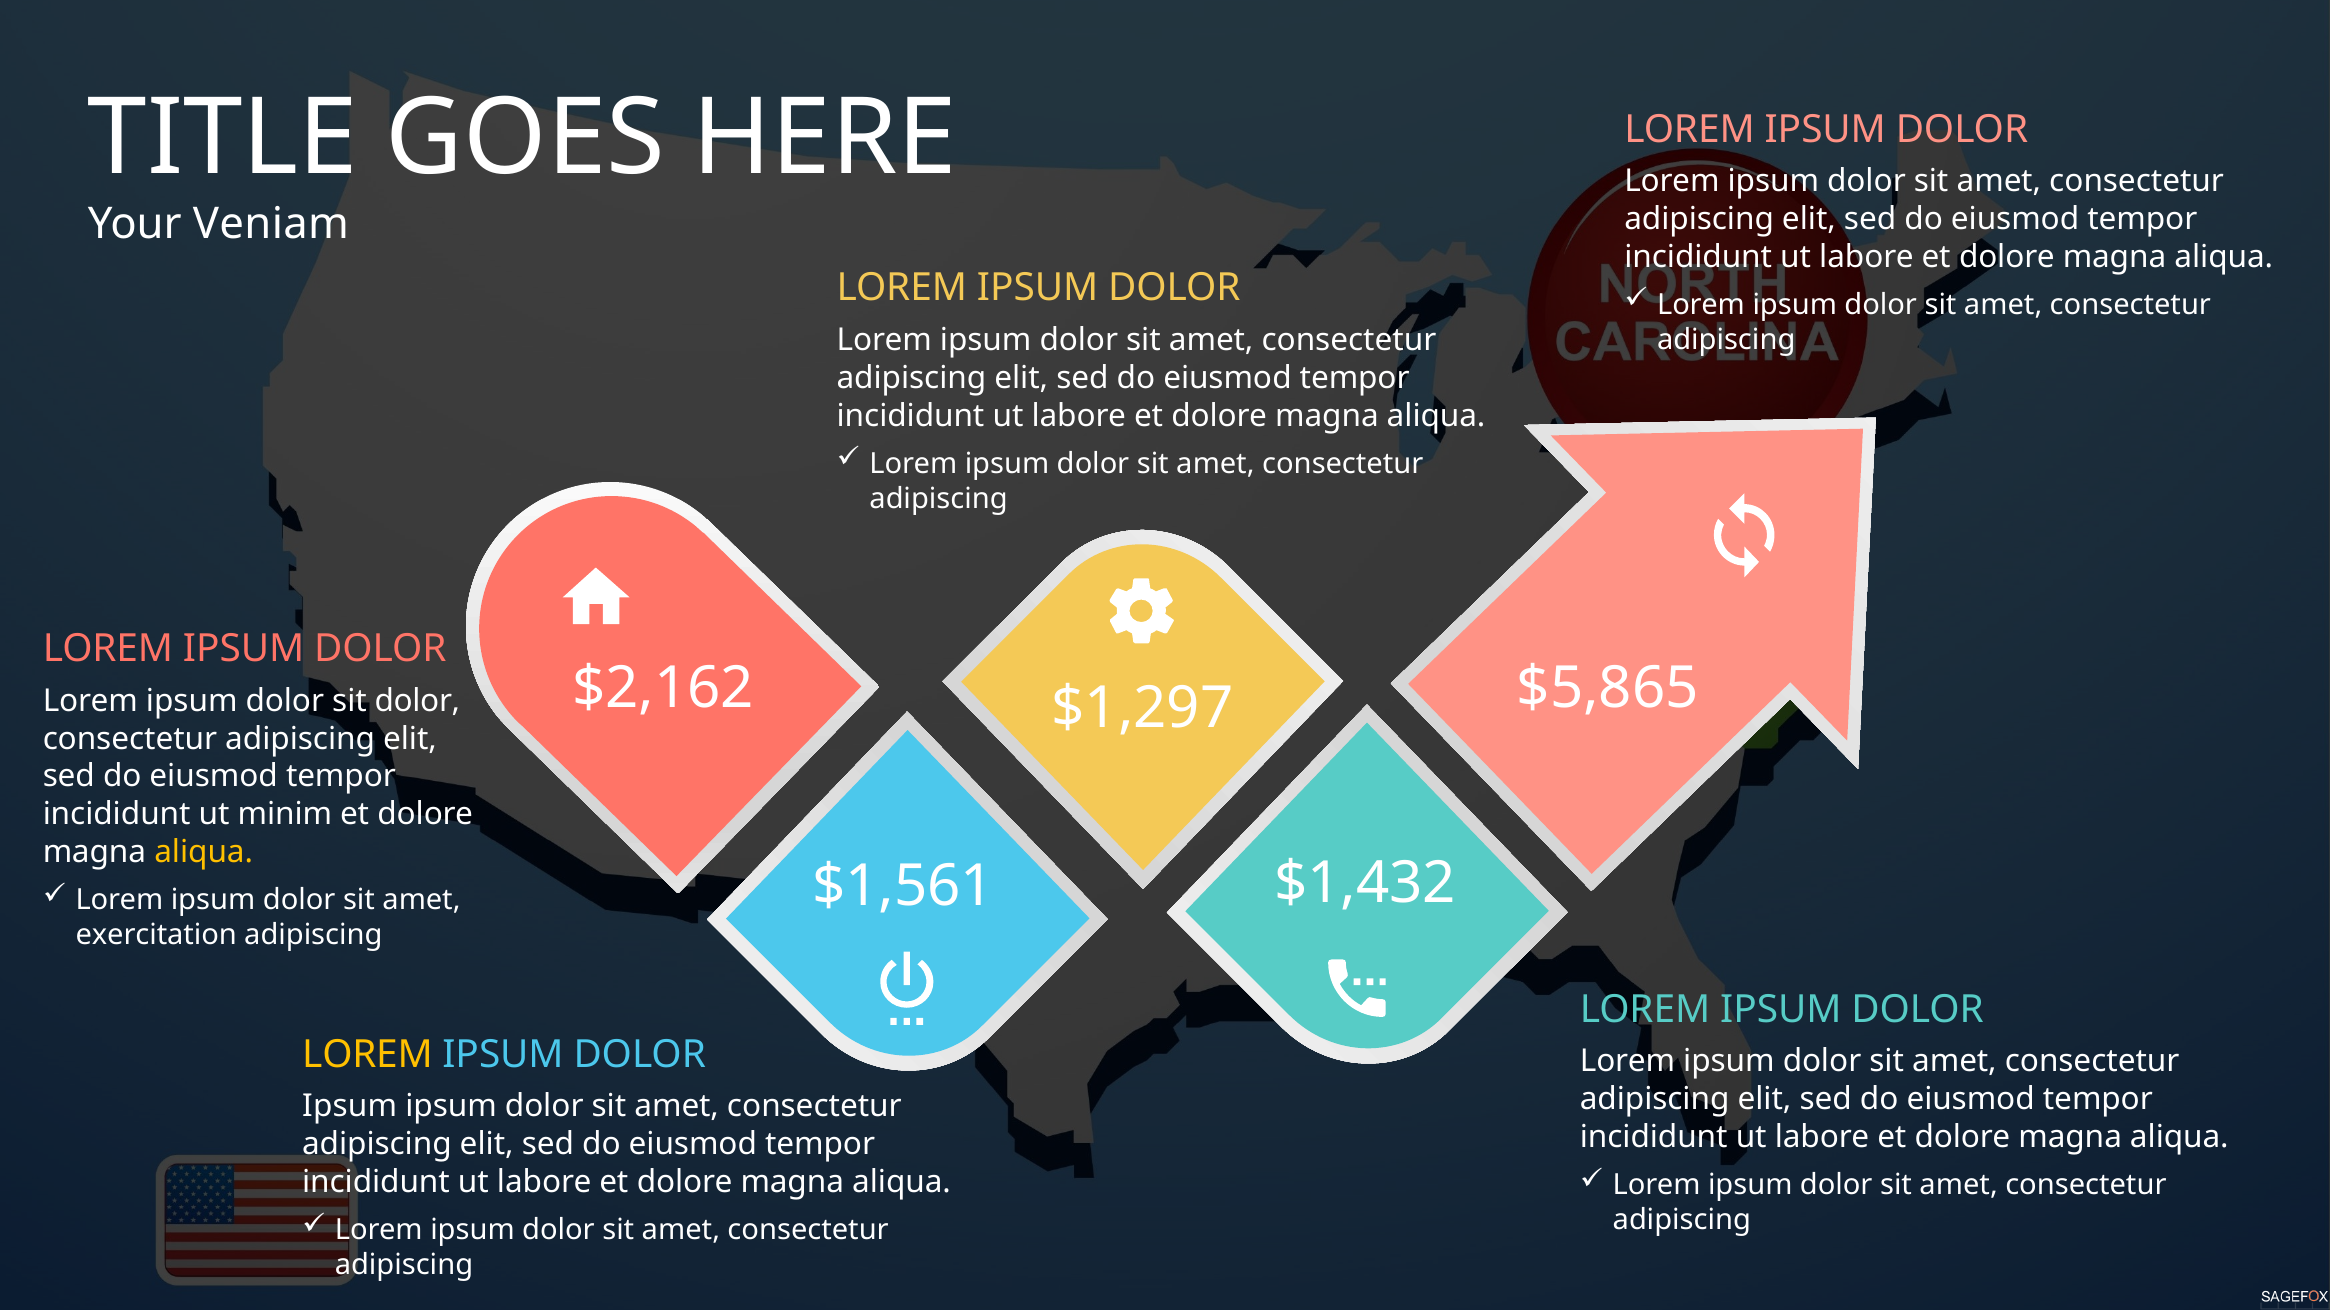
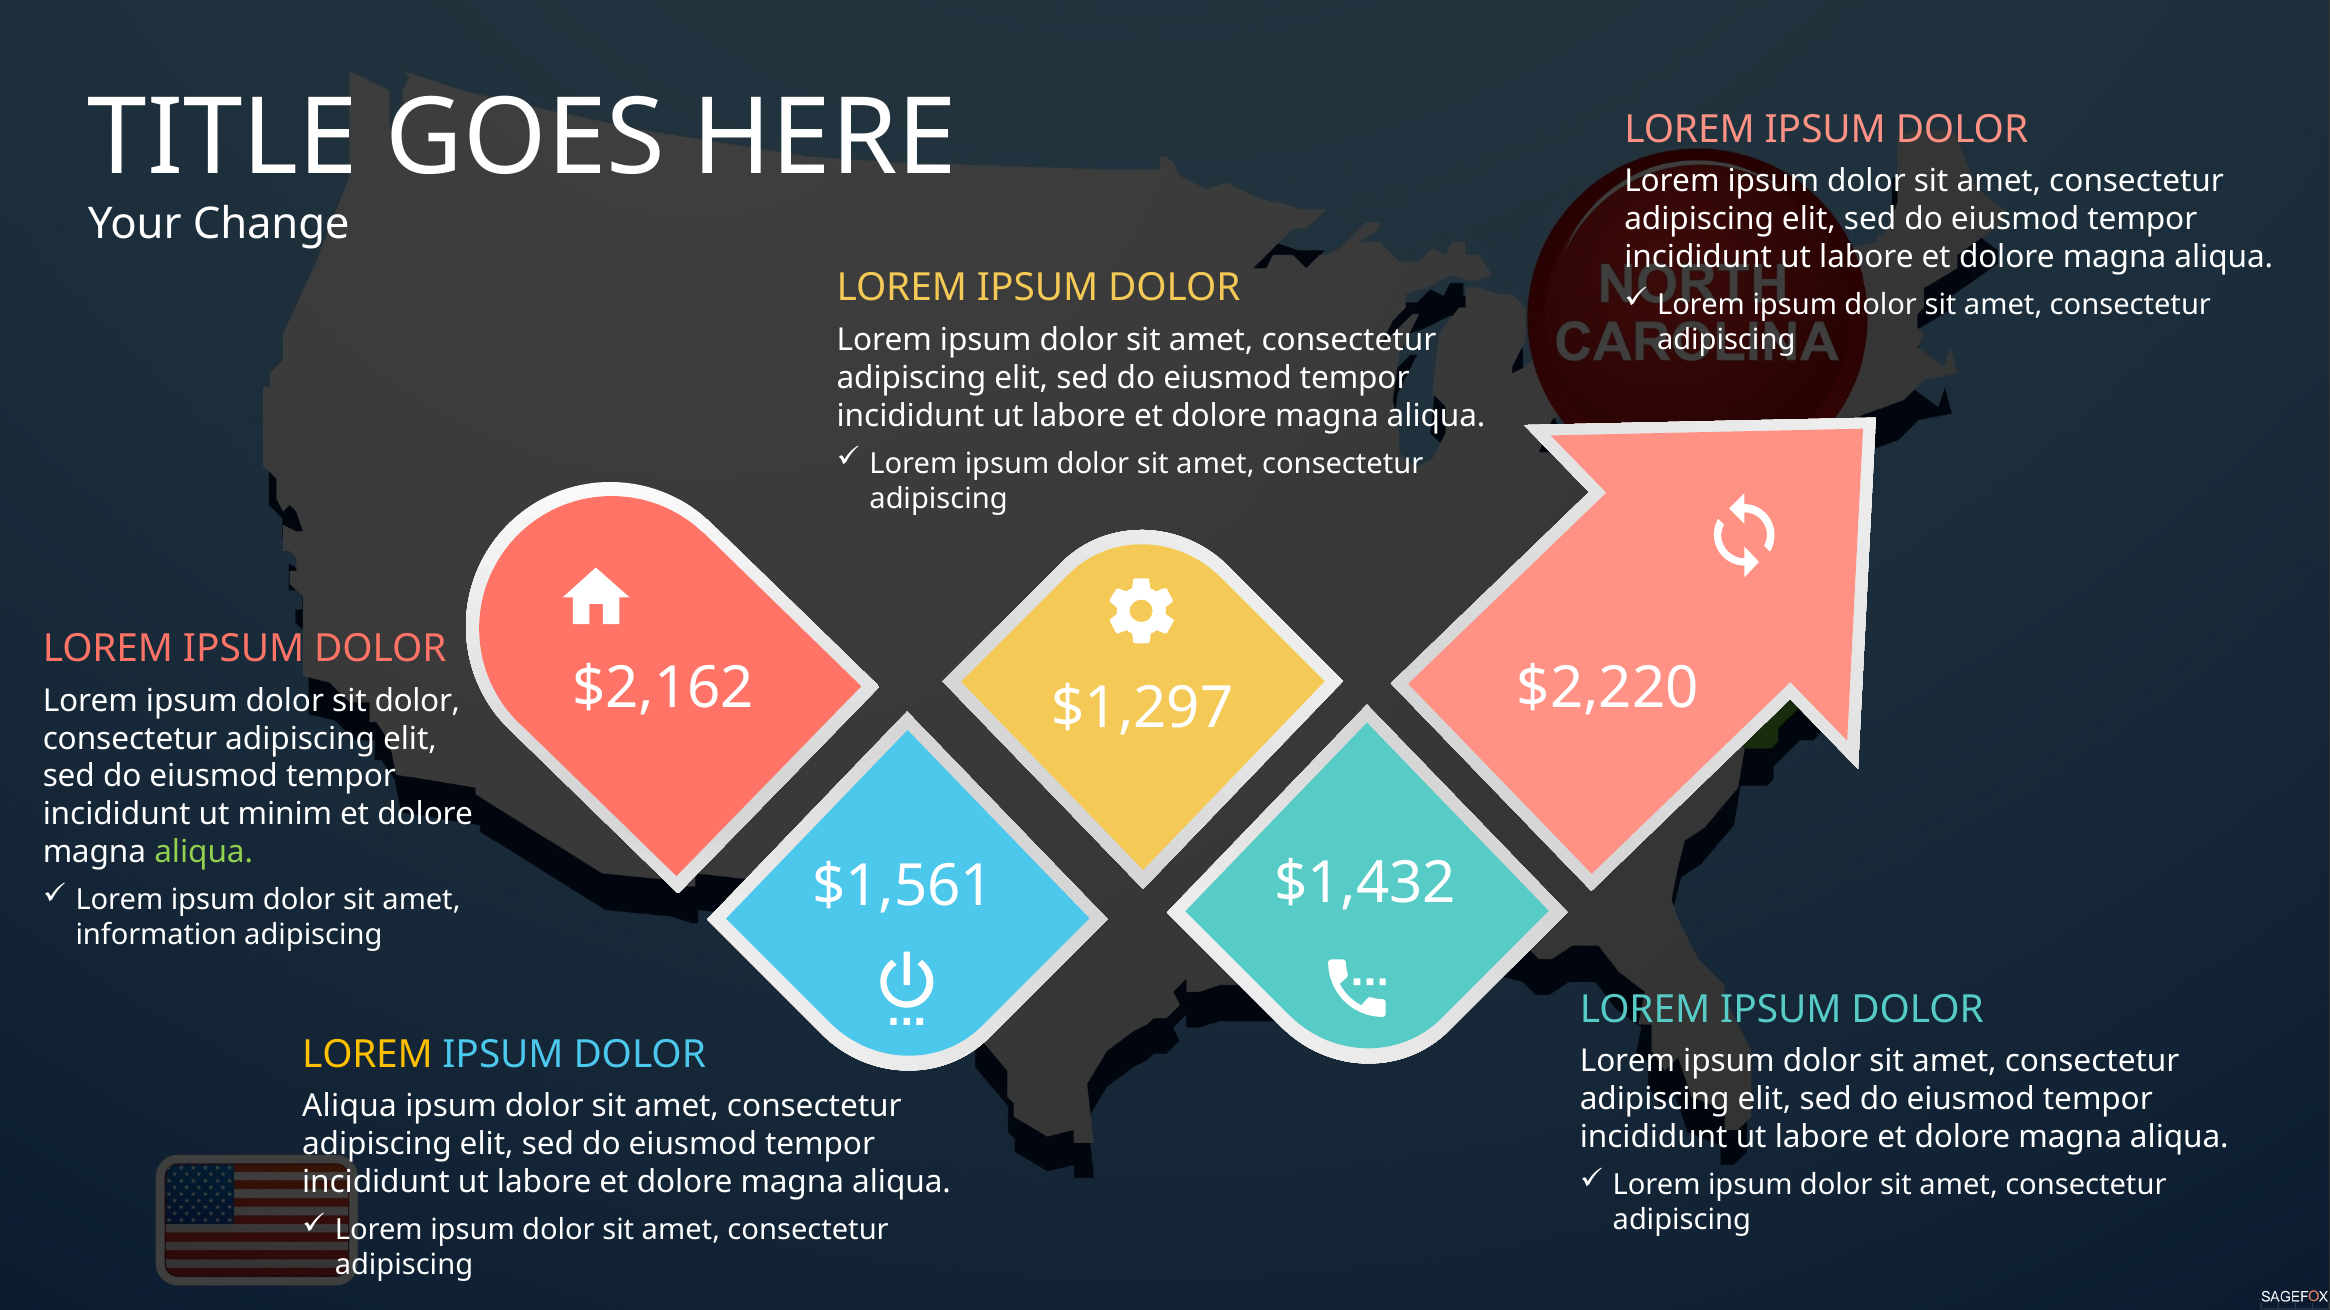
Veniam: Veniam -> Change
$5,865: $5,865 -> $2,220
aliqua at (204, 853) colour: yellow -> light green
exercitation: exercitation -> information
Ipsum at (350, 1107): Ipsum -> Aliqua
